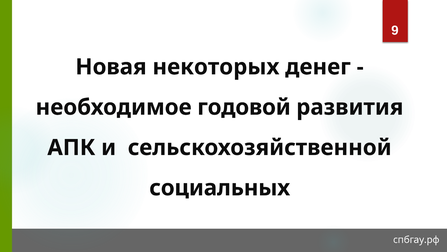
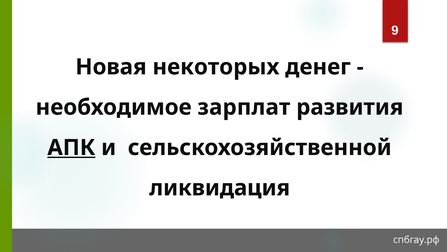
годовой: годовой -> зарплат
АПК underline: none -> present
социальных: социальных -> ликвидация
